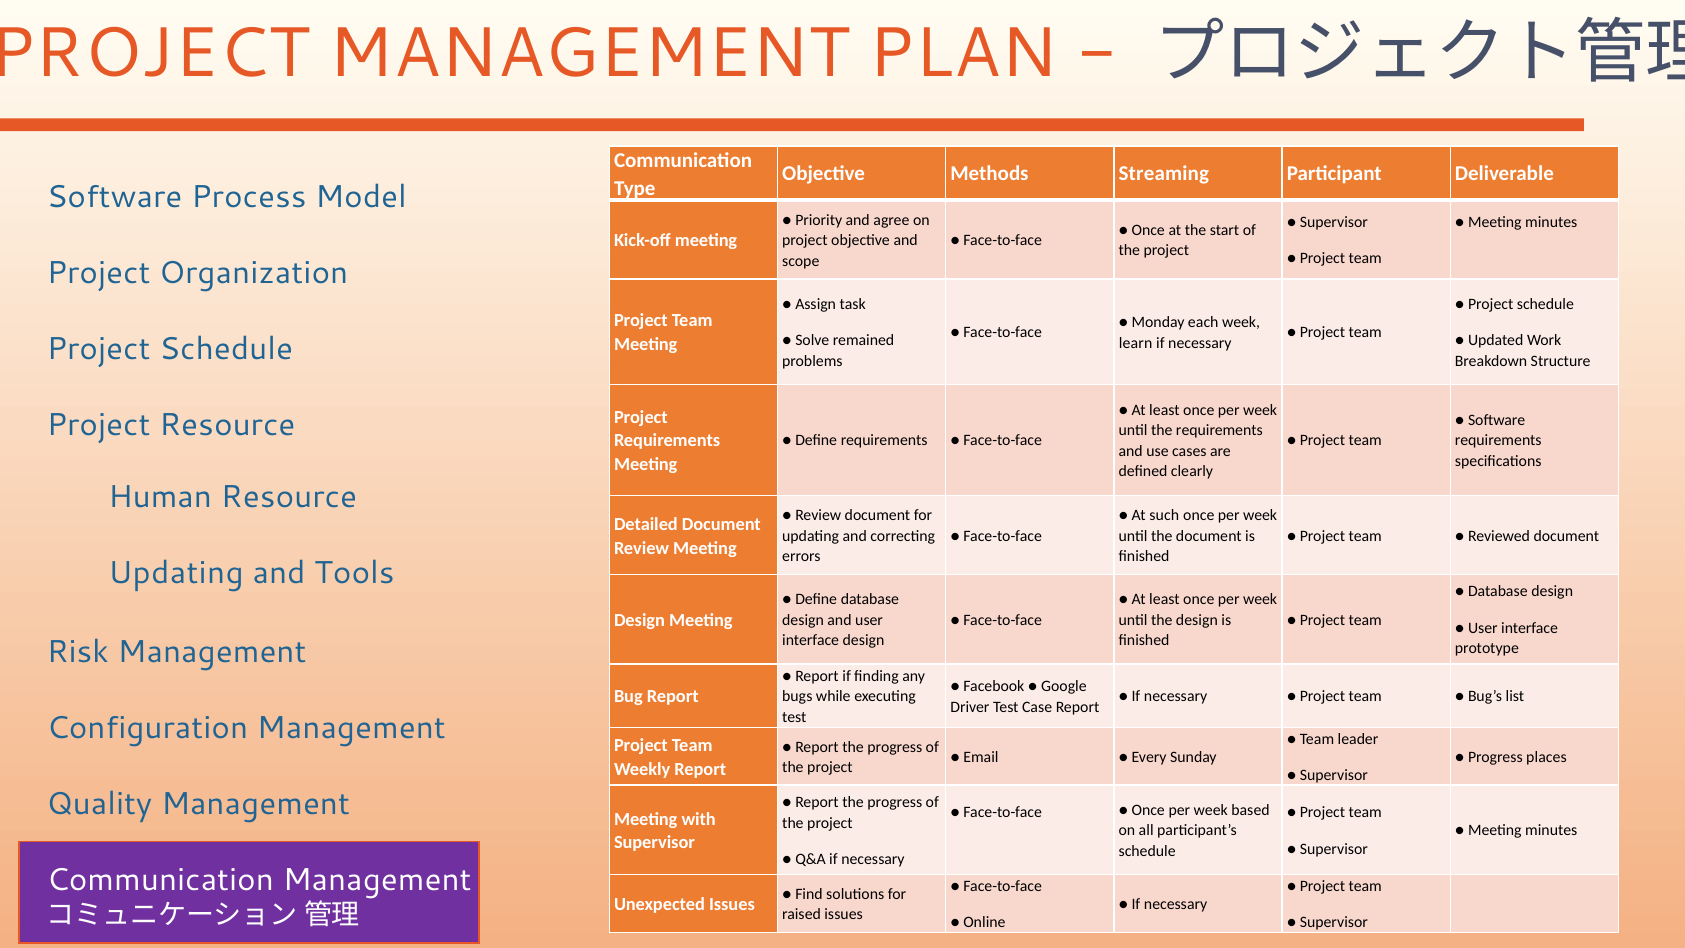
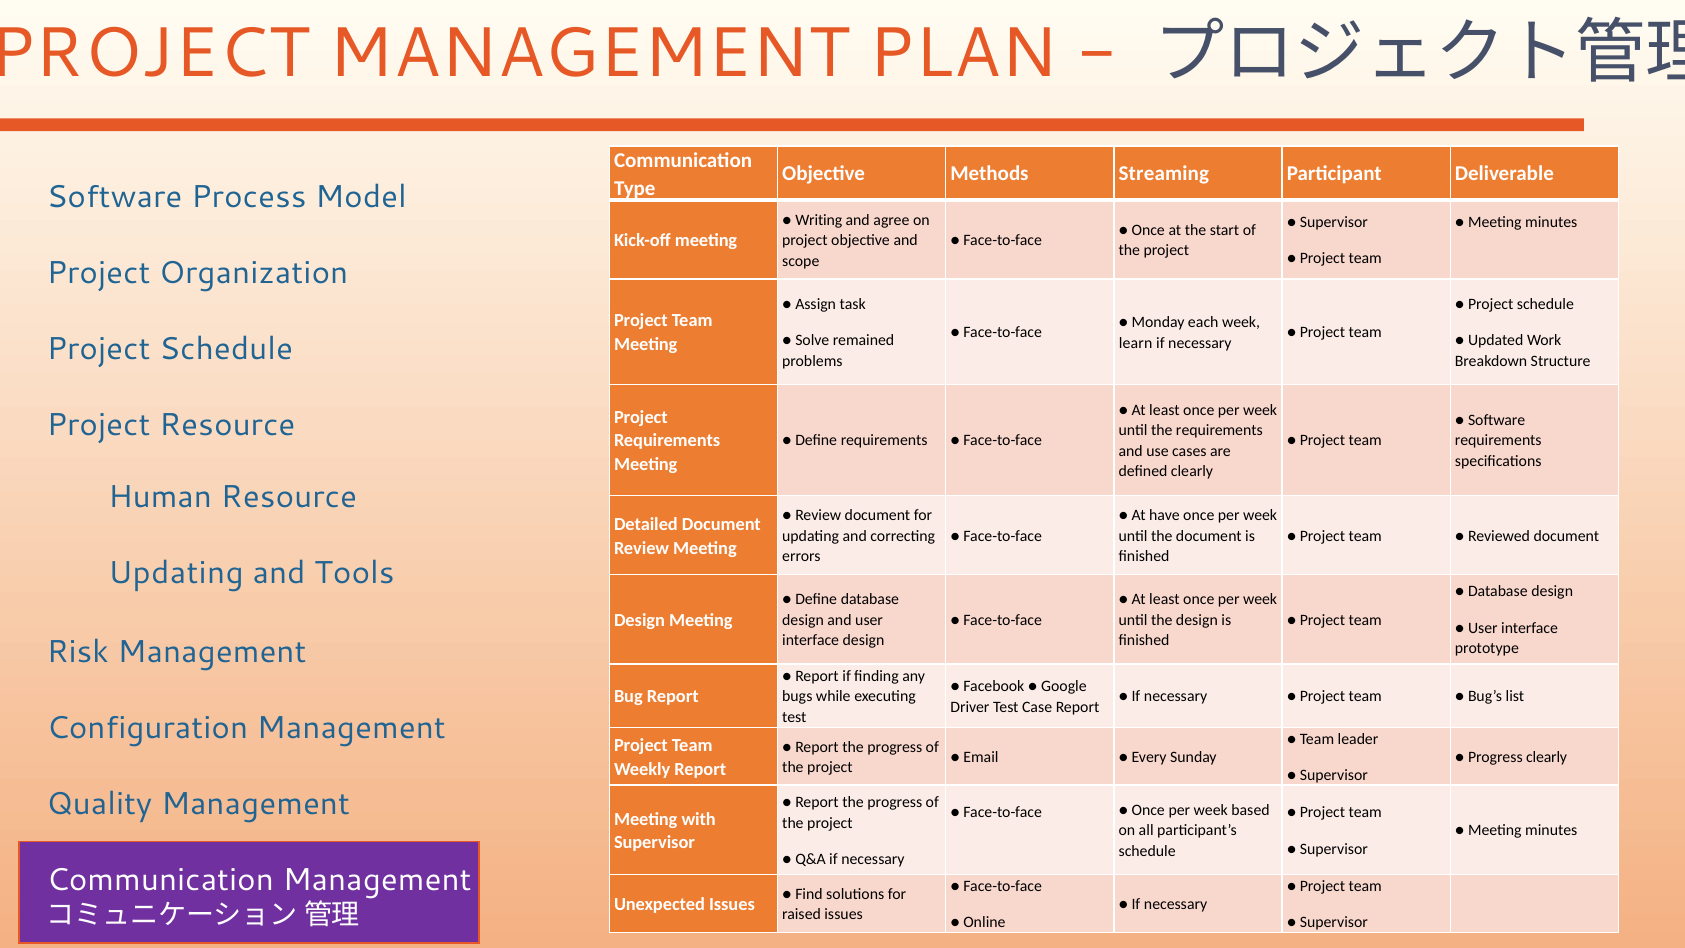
Priority: Priority -> Writing
such: such -> have
Progress places: places -> clearly
